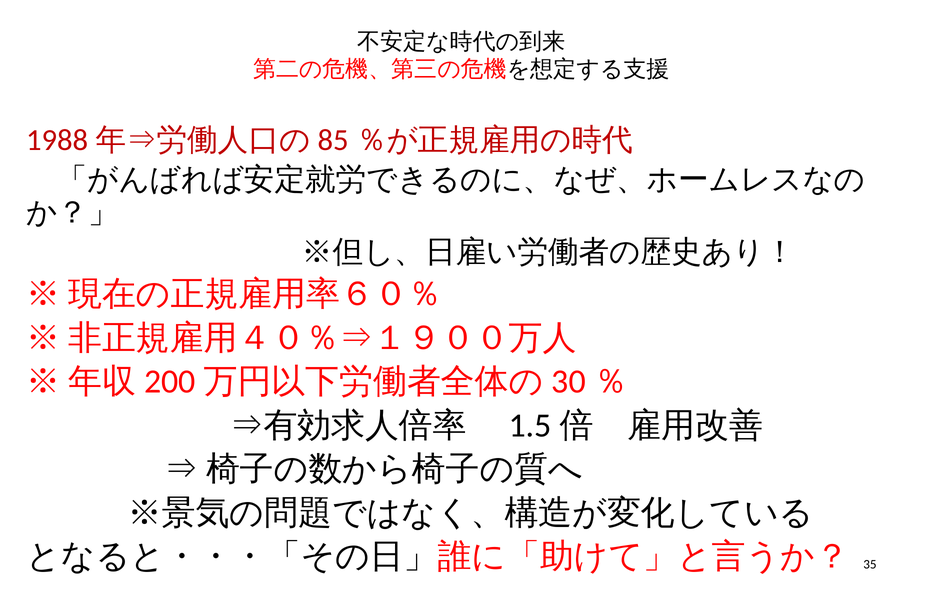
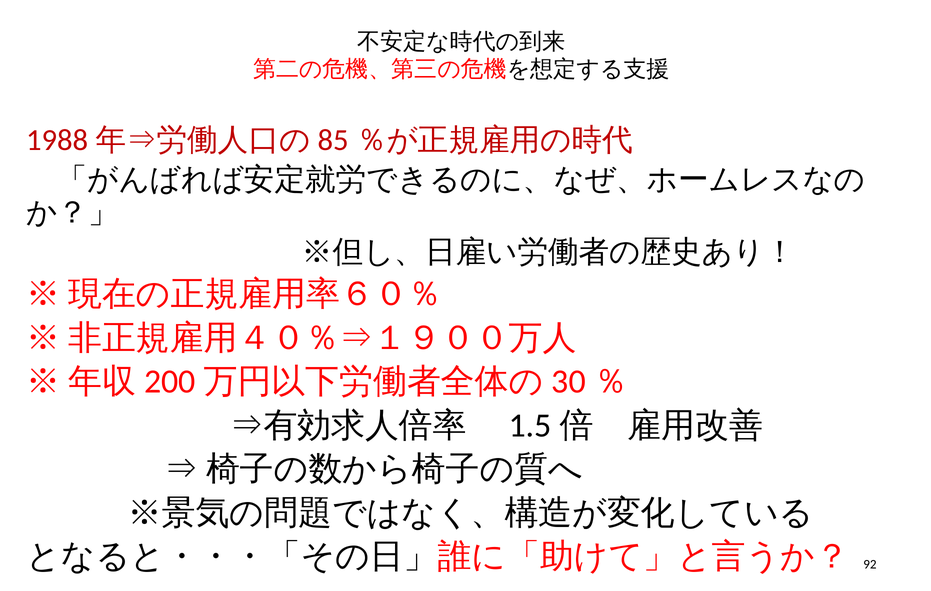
35: 35 -> 92
